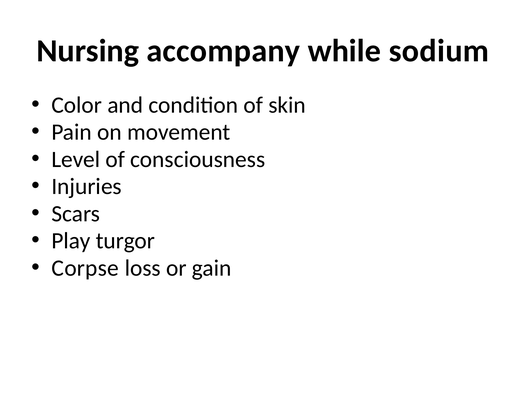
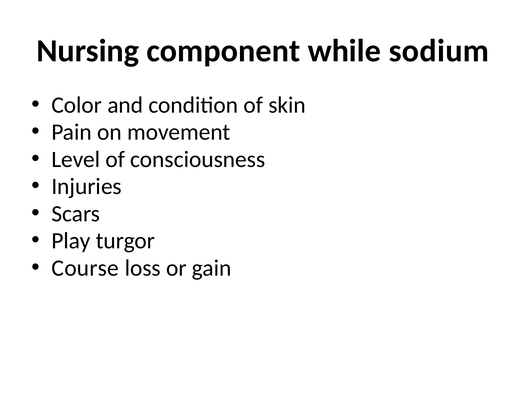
accompany: accompany -> component
Corpse: Corpse -> Course
